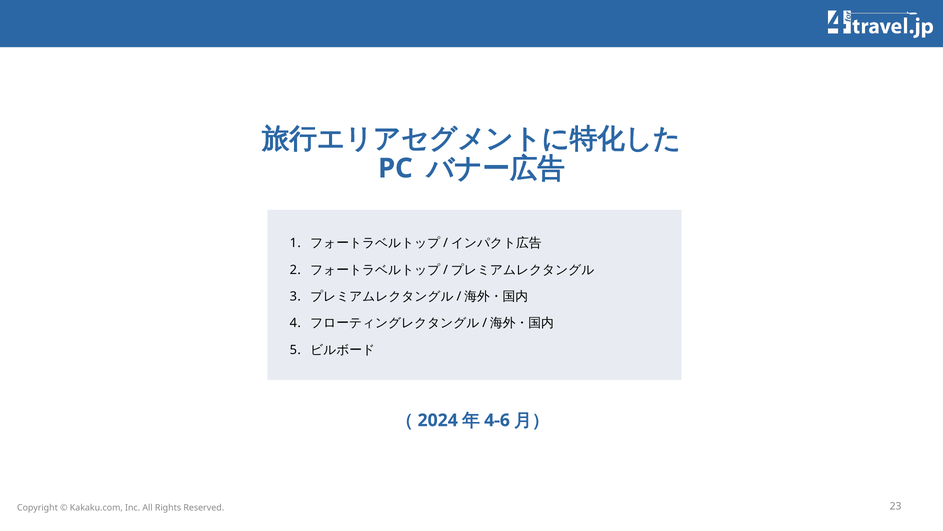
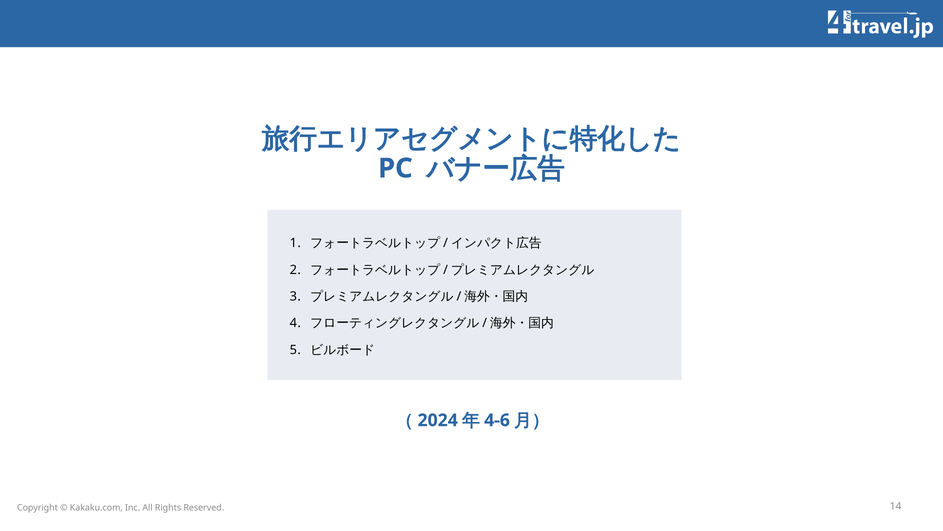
23: 23 -> 14
